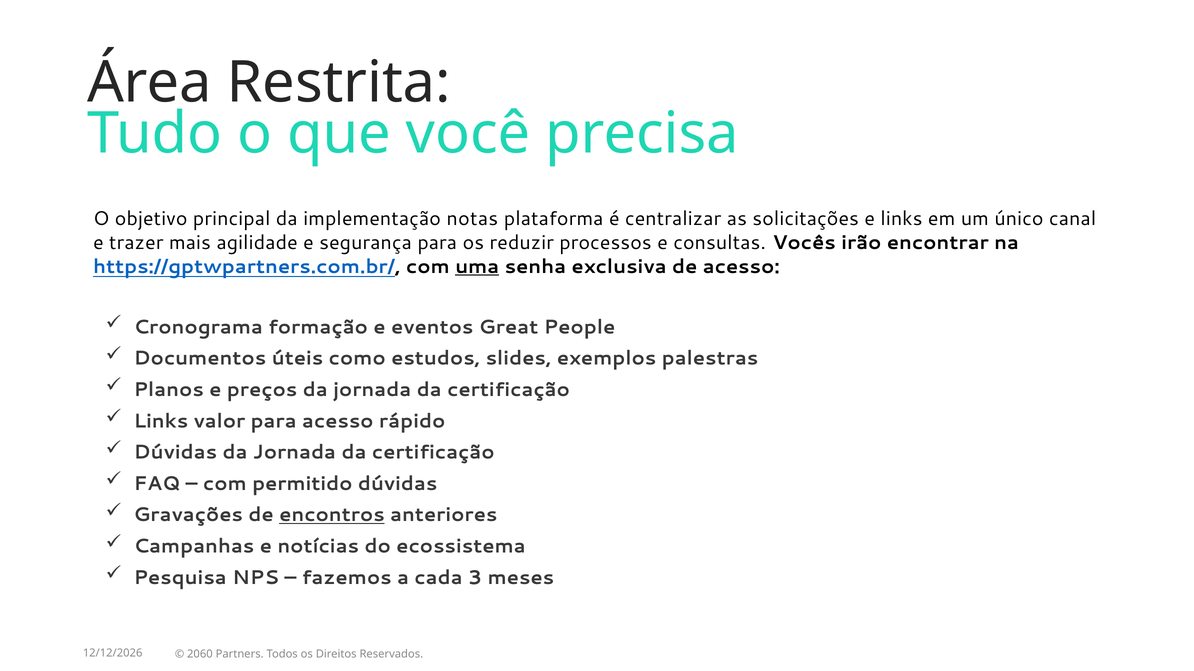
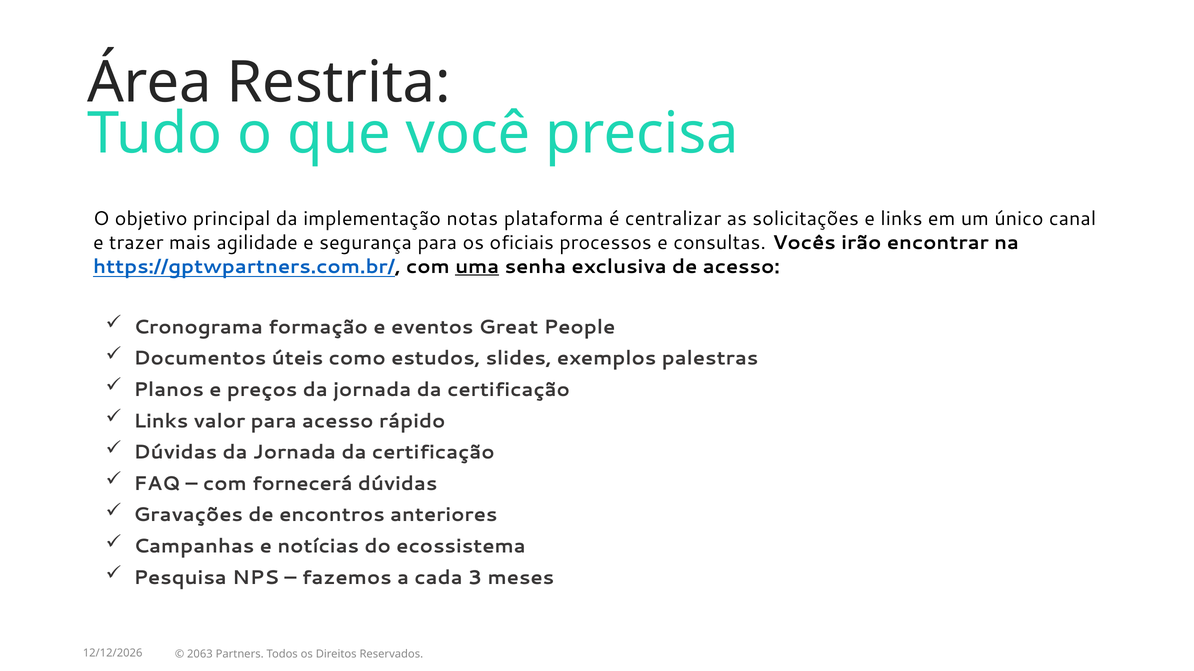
reduzir: reduzir -> oficiais
permitido: permitido -> fornecerá
encontros underline: present -> none
2060: 2060 -> 2063
